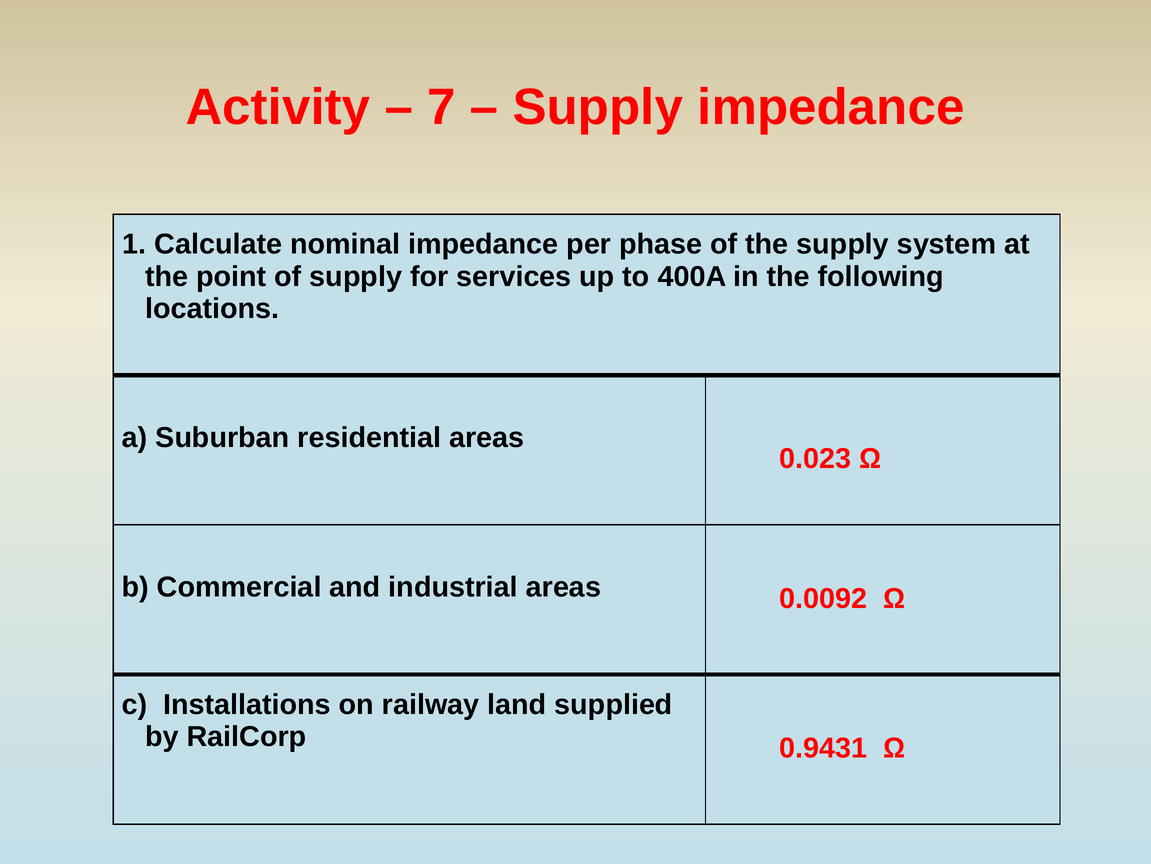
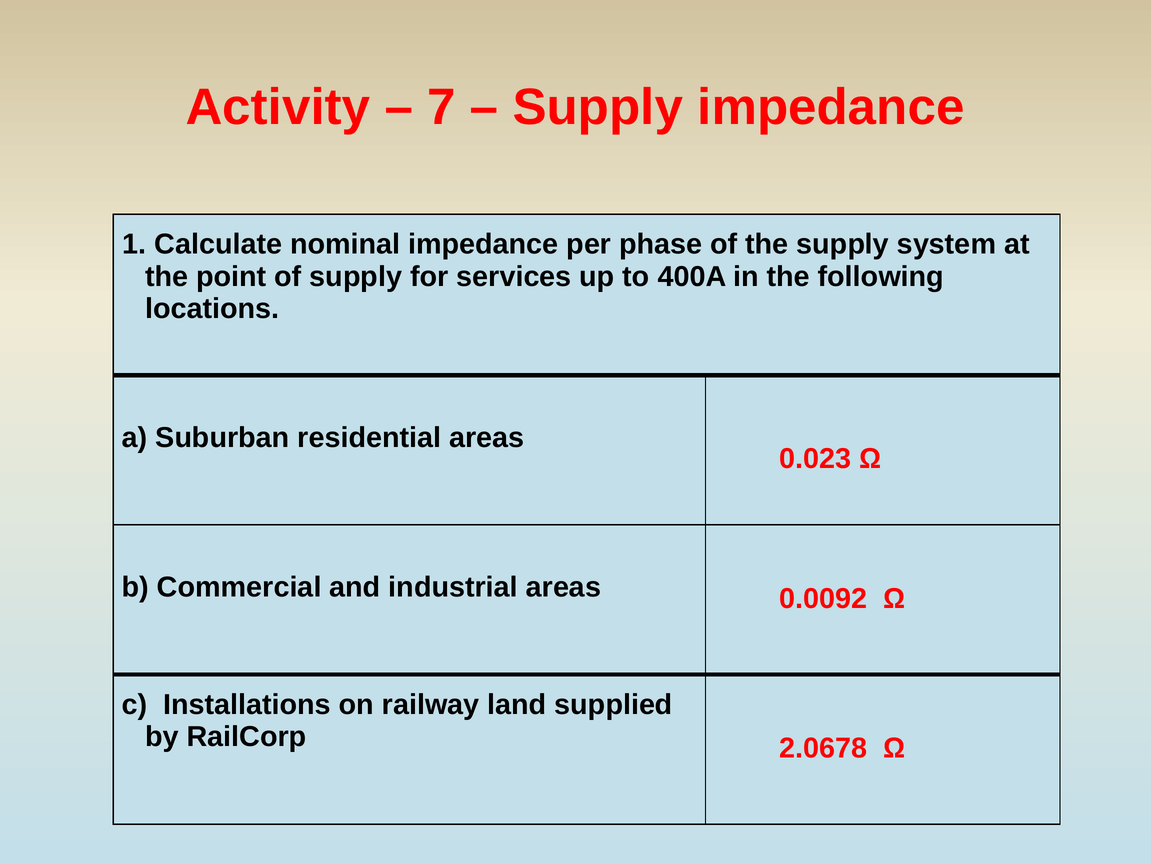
0.9431: 0.9431 -> 2.0678
